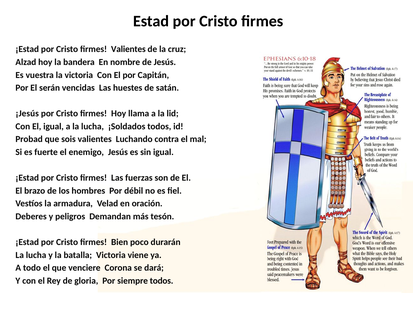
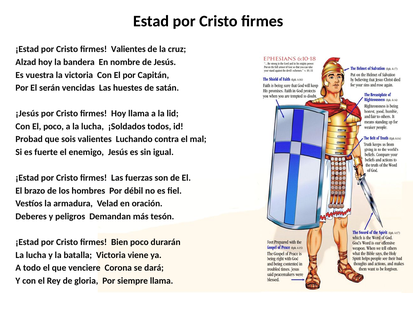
El igual: igual -> poco
siempre todos: todos -> llama
